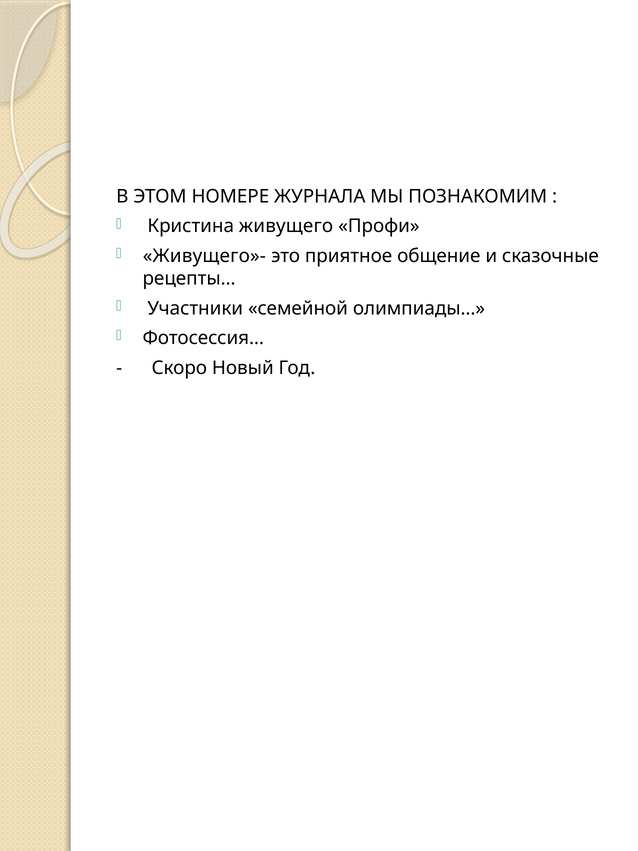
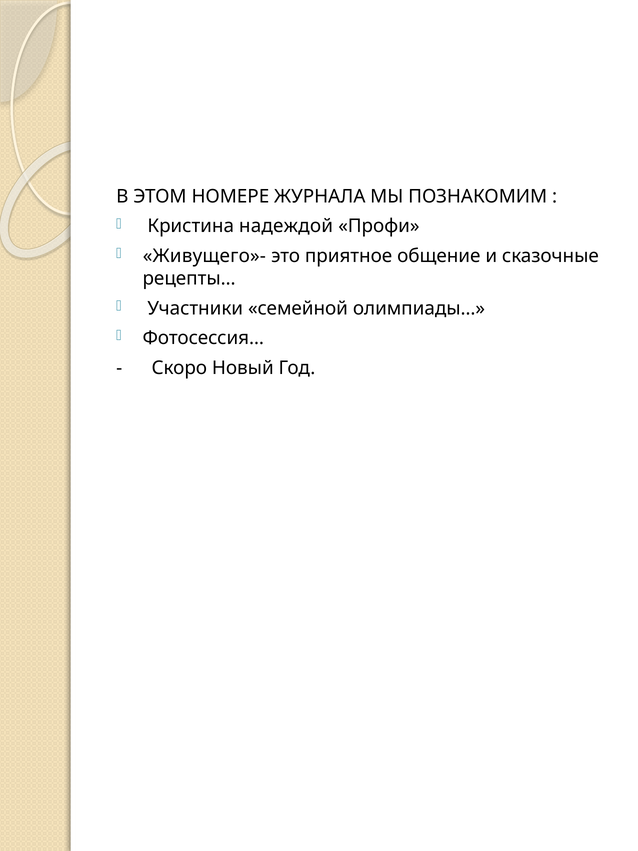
живущего: живущего -> надеждой
